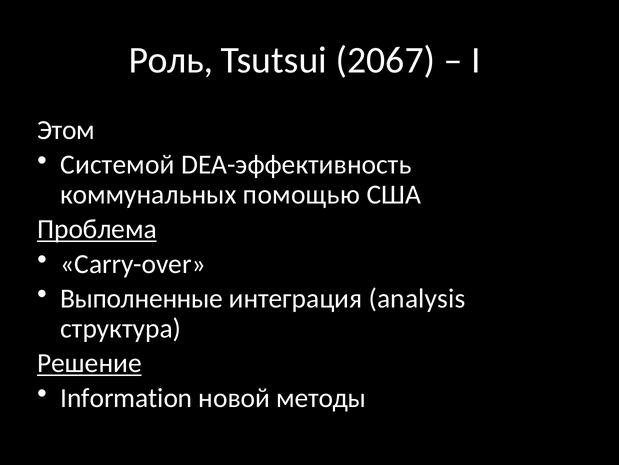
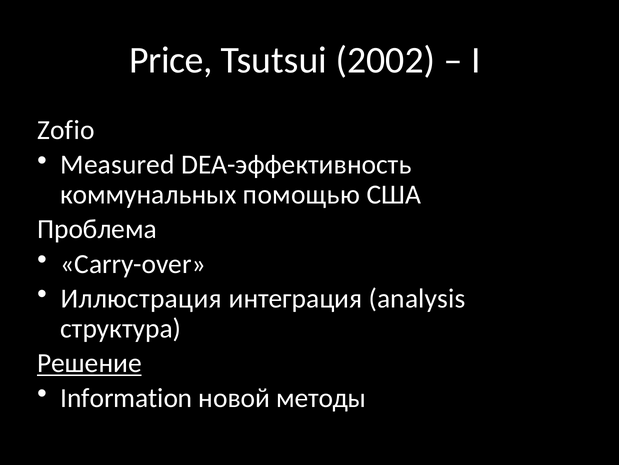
Роль: Роль -> Price
2067: 2067 -> 2002
Этом: Этом -> Zofio
Системой: Системой -> Measured
Проблема underline: present -> none
Выполненные: Выполненные -> Иллюстрация
